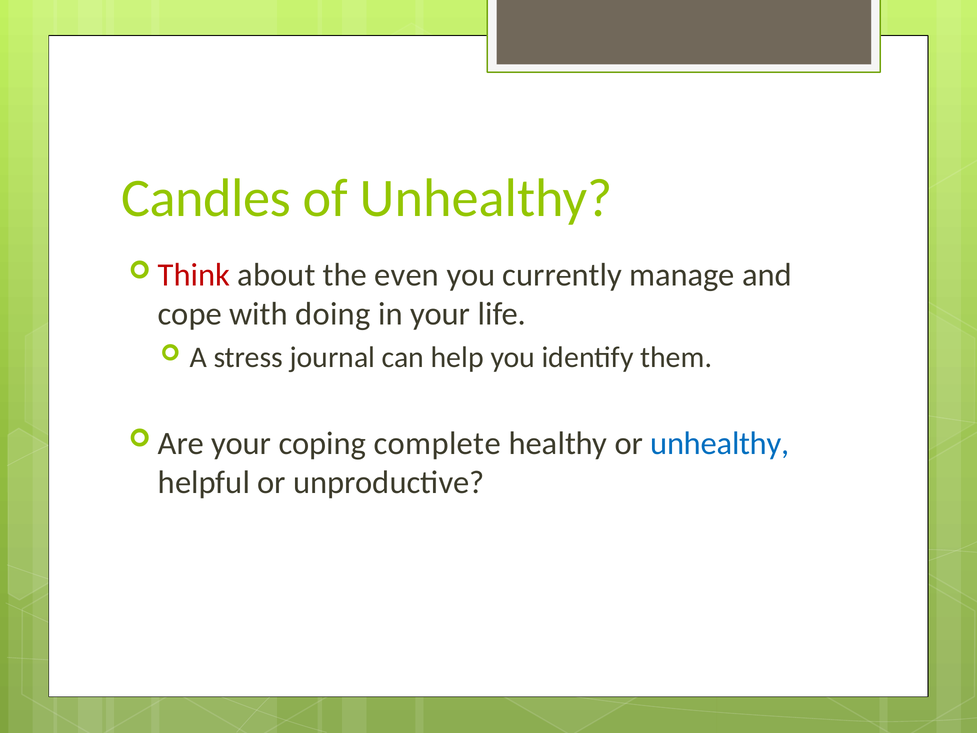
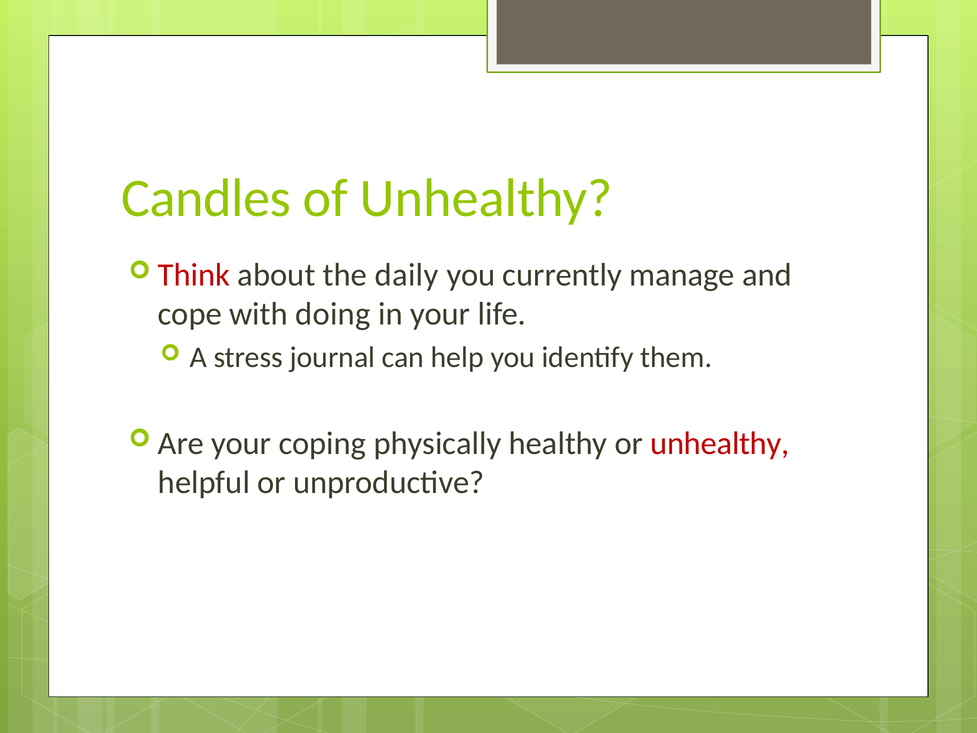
even: even -> daily
complete: complete -> physically
unhealthy at (720, 443) colour: blue -> red
